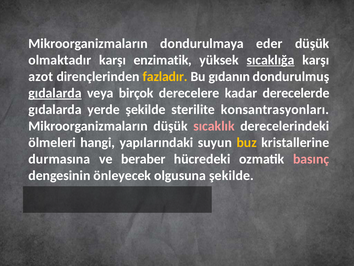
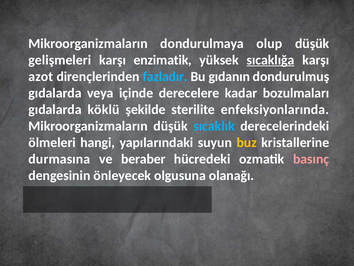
eder: eder -> olup
olmaktadır: olmaktadır -> gelişmeleri
fazladır colour: yellow -> light blue
gıdalarda at (55, 93) underline: present -> none
birçok: birçok -> içinde
derecelerde: derecelerde -> bozulmaları
yerde: yerde -> köklü
konsantrasyonları: konsantrasyonları -> enfeksiyonlarında
sıcaklık colour: pink -> light blue
olgusuna şekilde: şekilde -> olanağı
